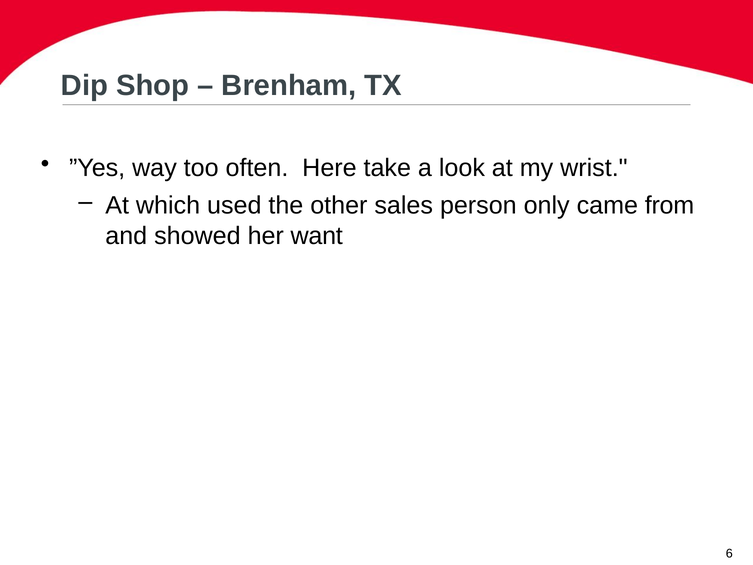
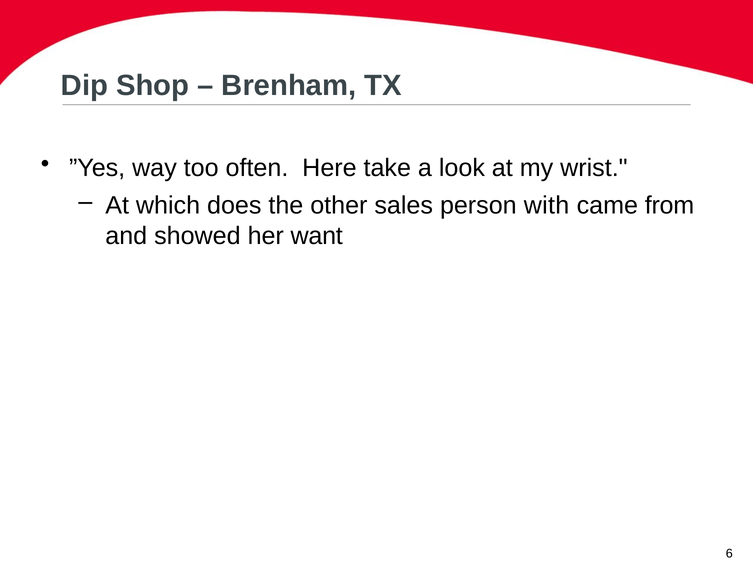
used: used -> does
only: only -> with
